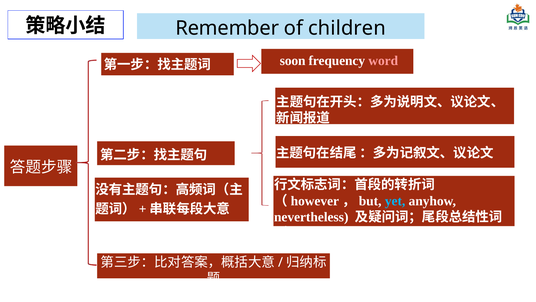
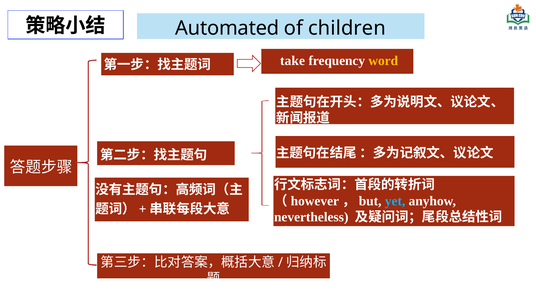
Remember: Remember -> Automated
soon: soon -> take
word colour: pink -> yellow
